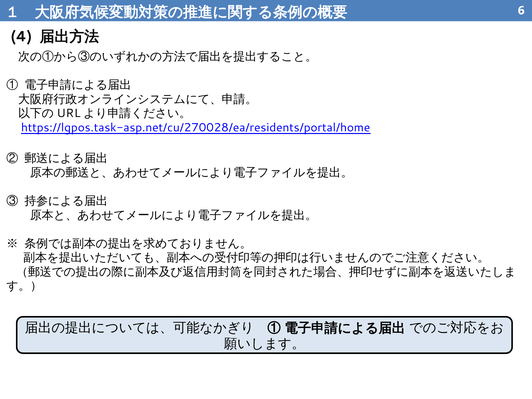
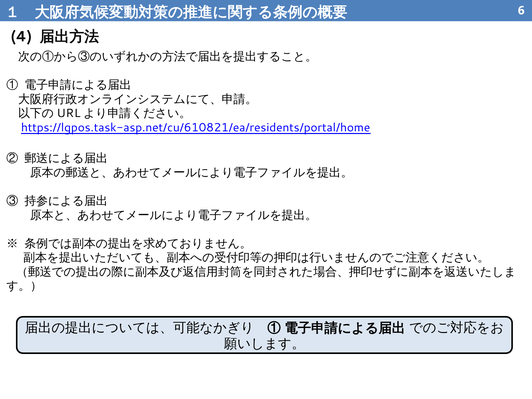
https://lgpos.task-asp.net/cu/270028/ea/residents/portal/home: https://lgpos.task-asp.net/cu/270028/ea/residents/portal/home -> https://lgpos.task-asp.net/cu/610821/ea/residents/portal/home
